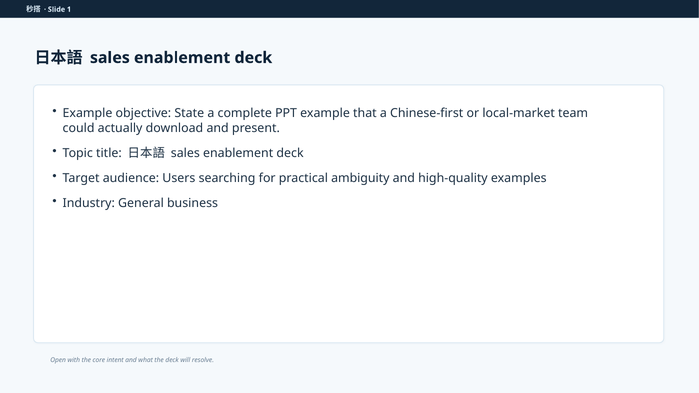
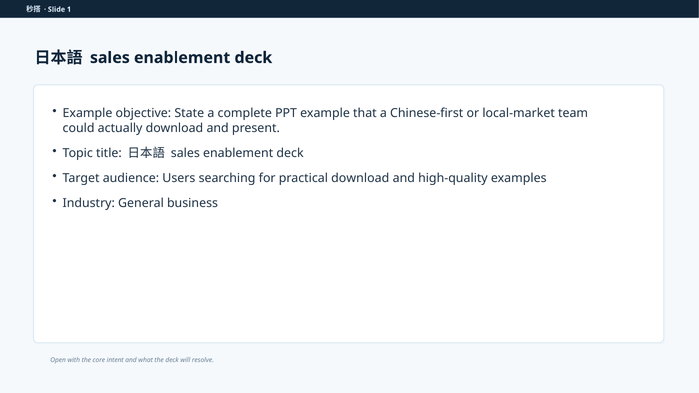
practical ambiguity: ambiguity -> download
